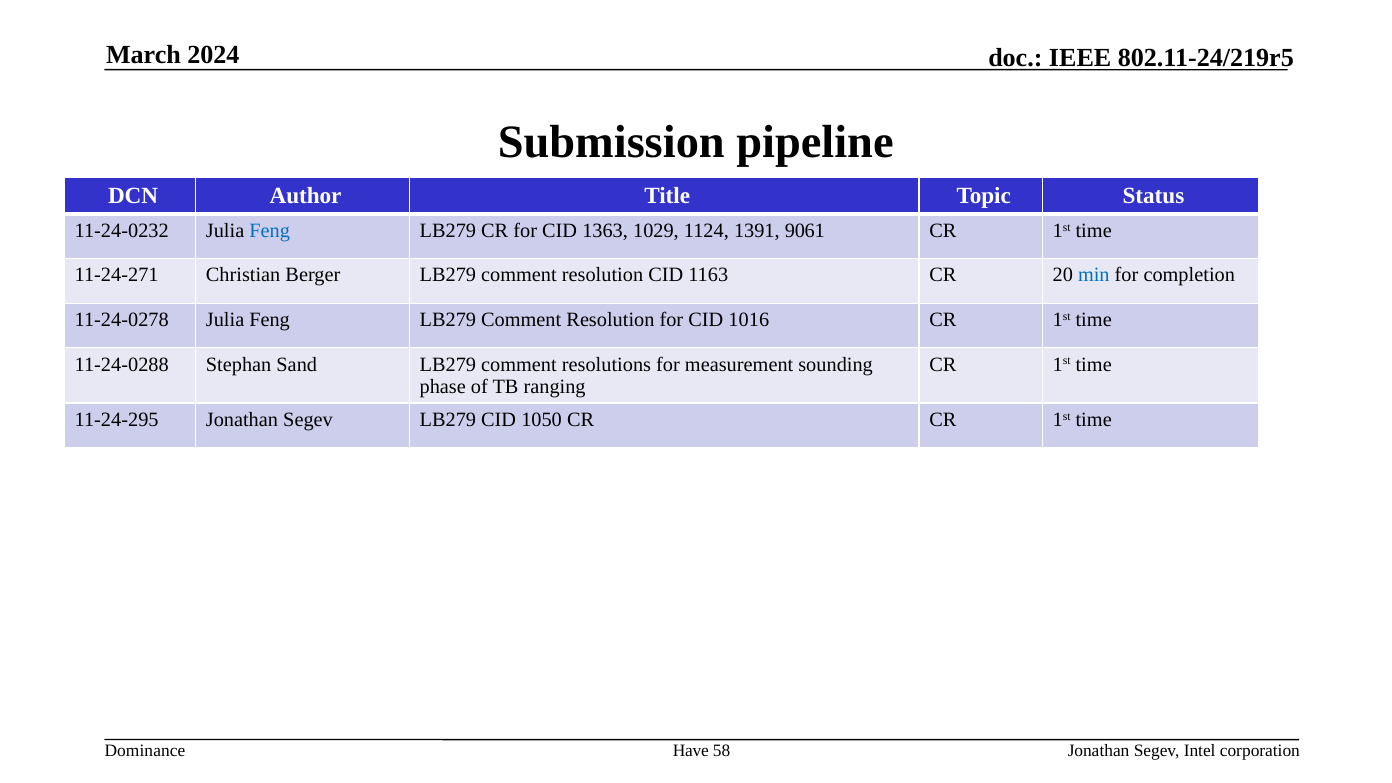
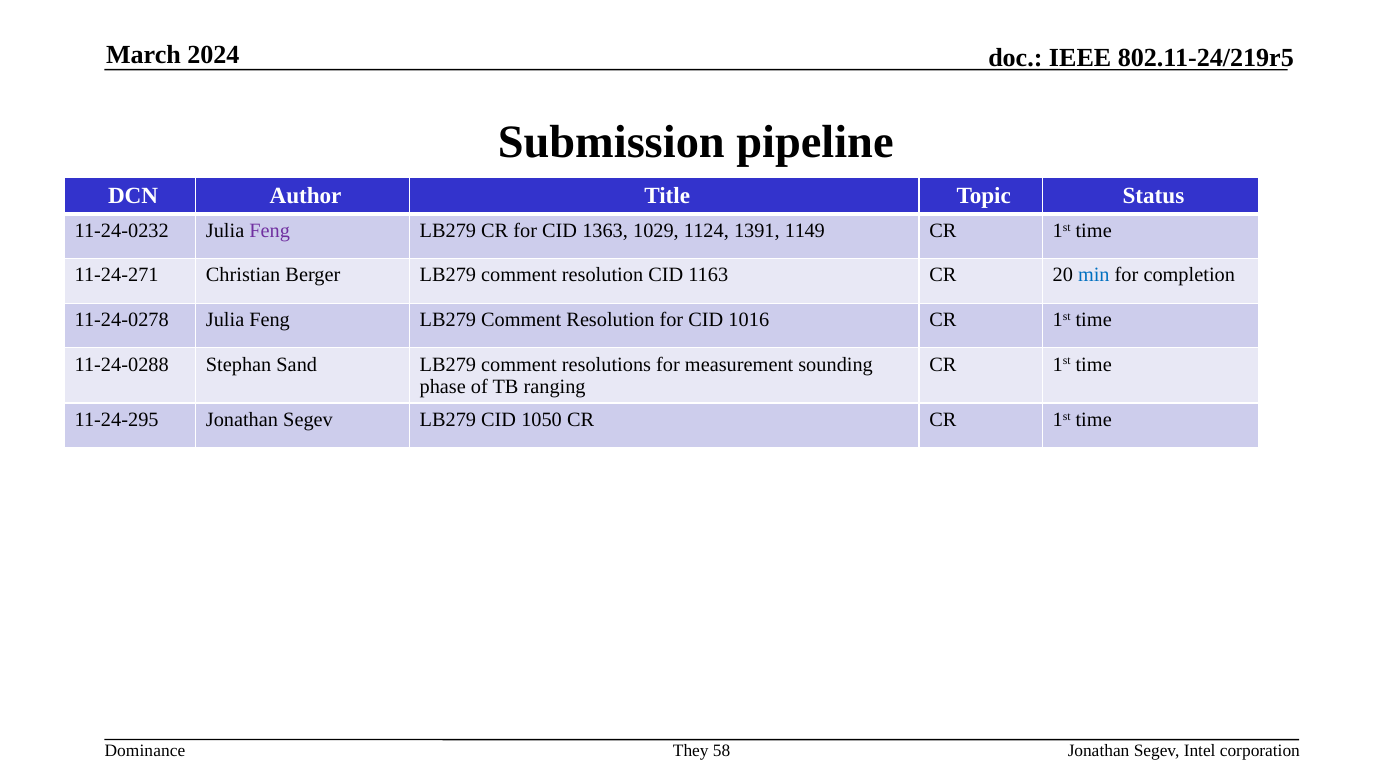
Feng at (270, 230) colour: blue -> purple
9061: 9061 -> 1149
Have: Have -> They
